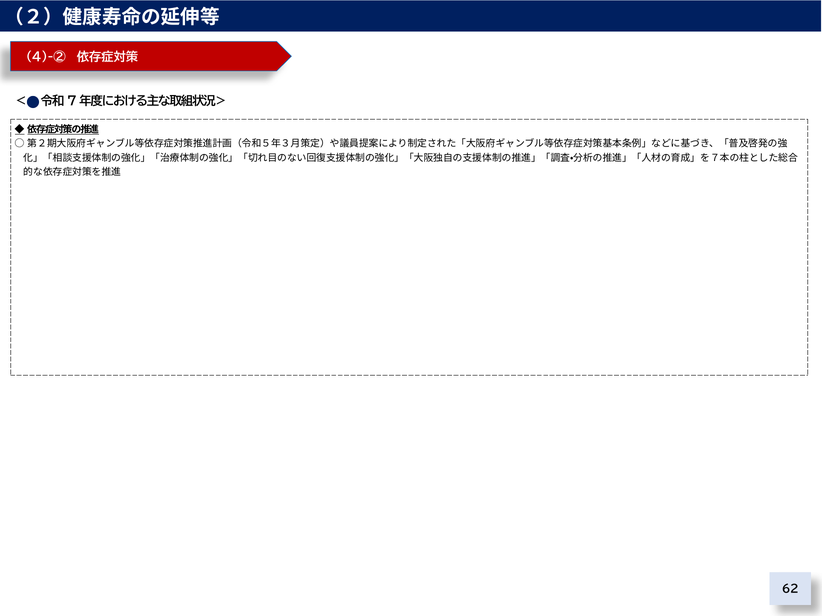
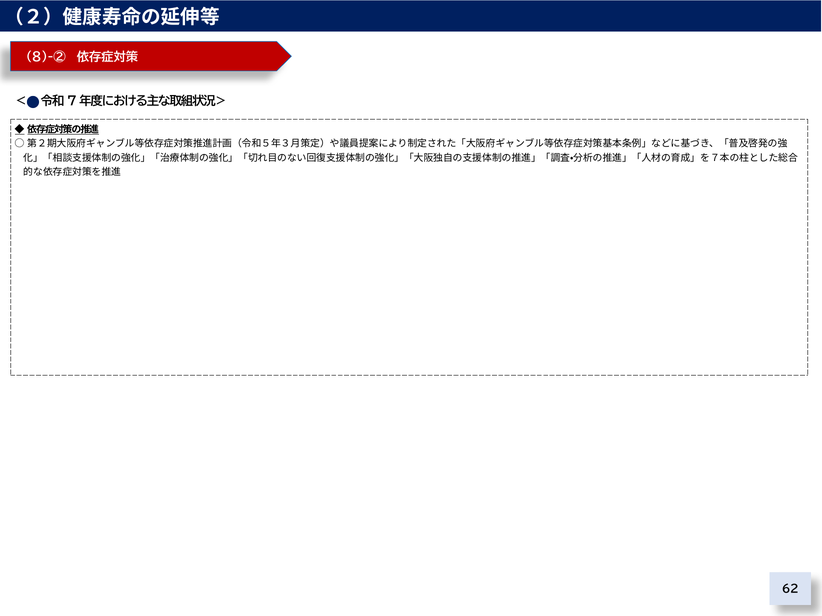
4)-②: 4)-② -> 8)-②
